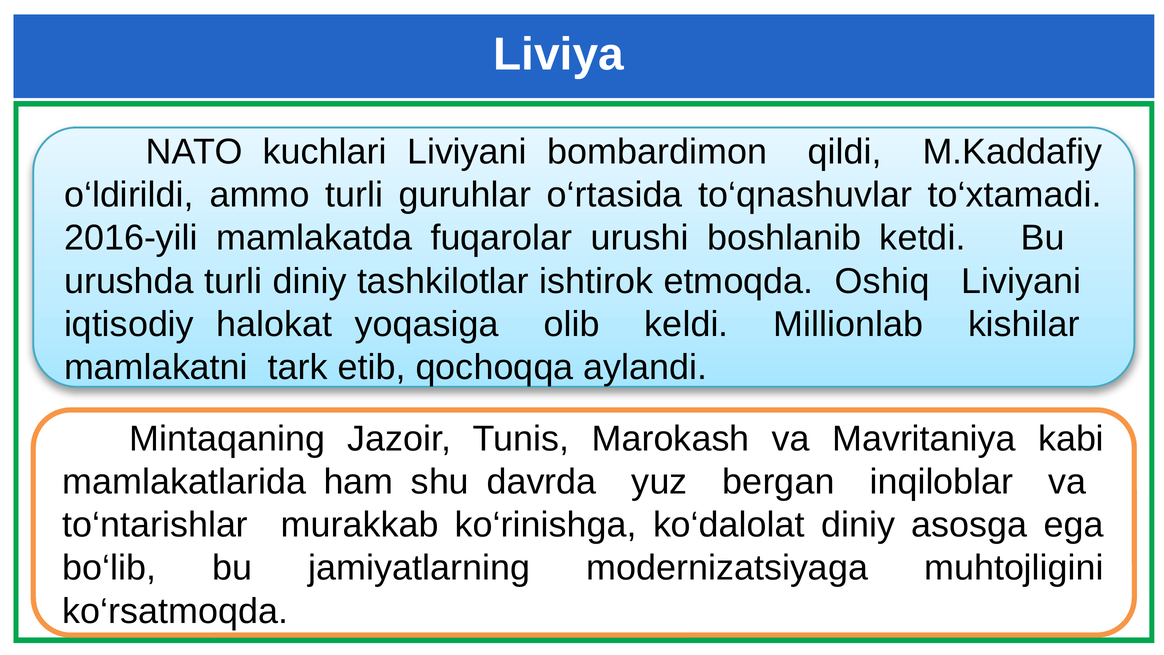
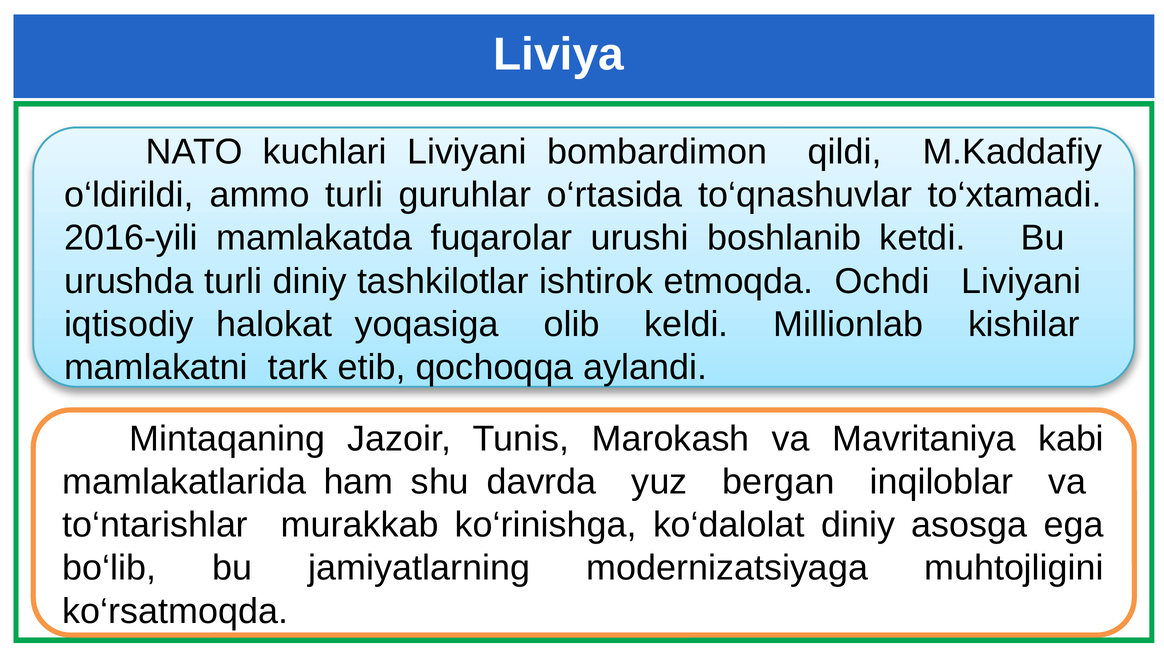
Oshiq: Oshiq -> Ochdi
